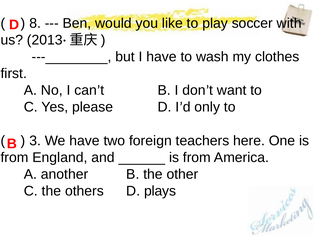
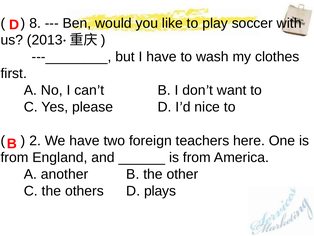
only: only -> nice
3: 3 -> 2
